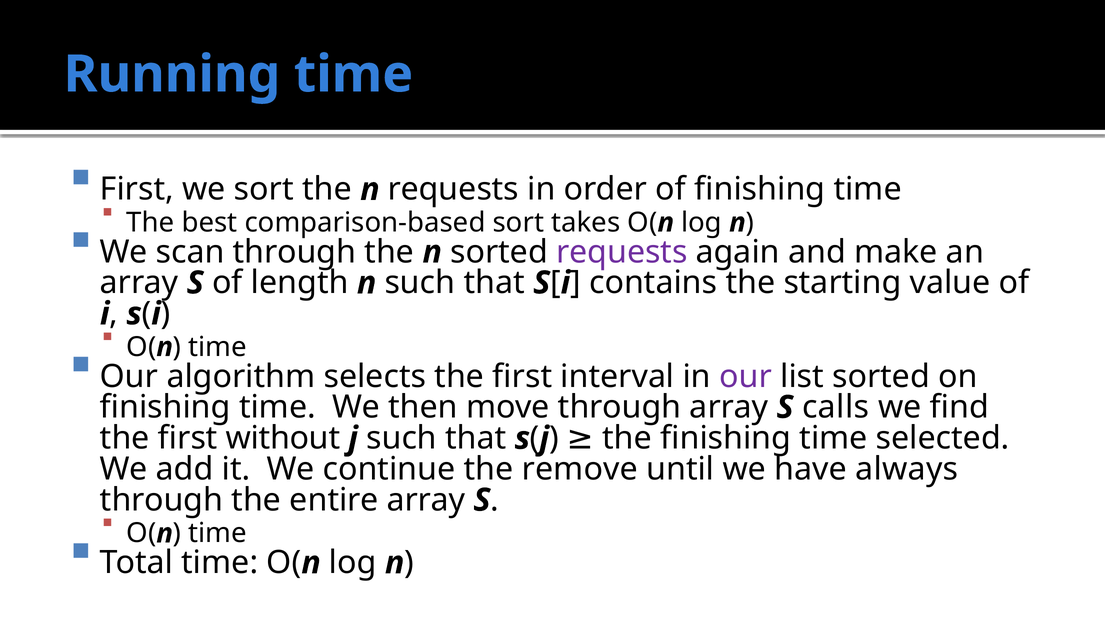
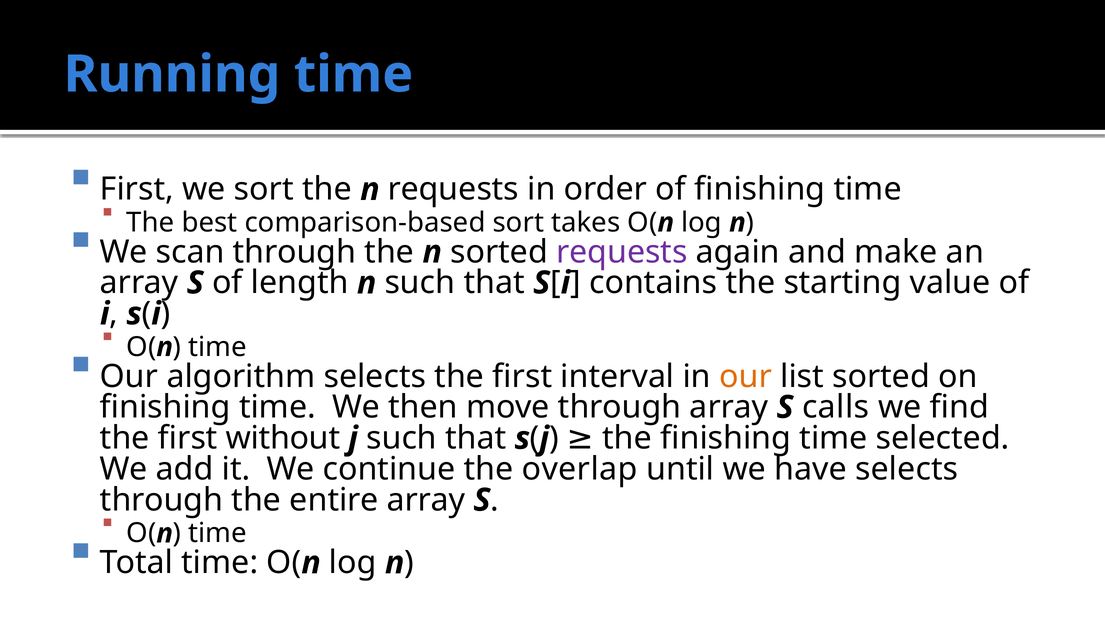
our at (746, 377) colour: purple -> orange
remove: remove -> overlap
have always: always -> selects
